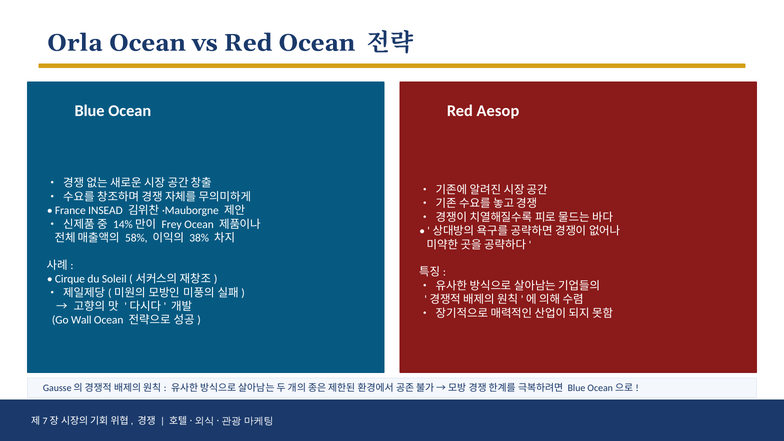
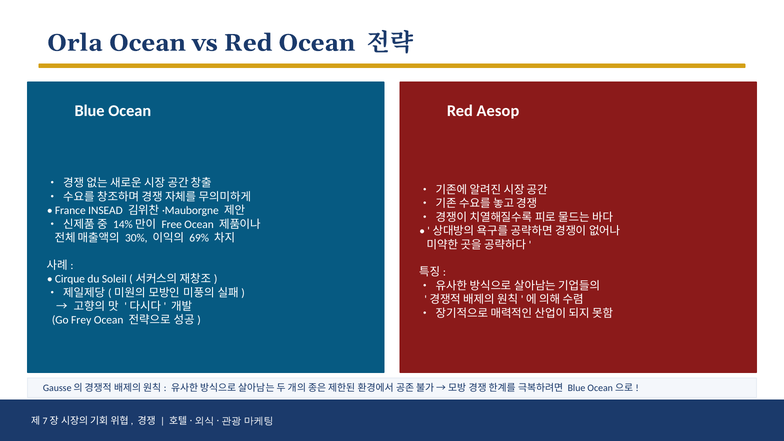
Frey: Frey -> Free
58%: 58% -> 30%
38%: 38% -> 69%
Wall: Wall -> Frey
